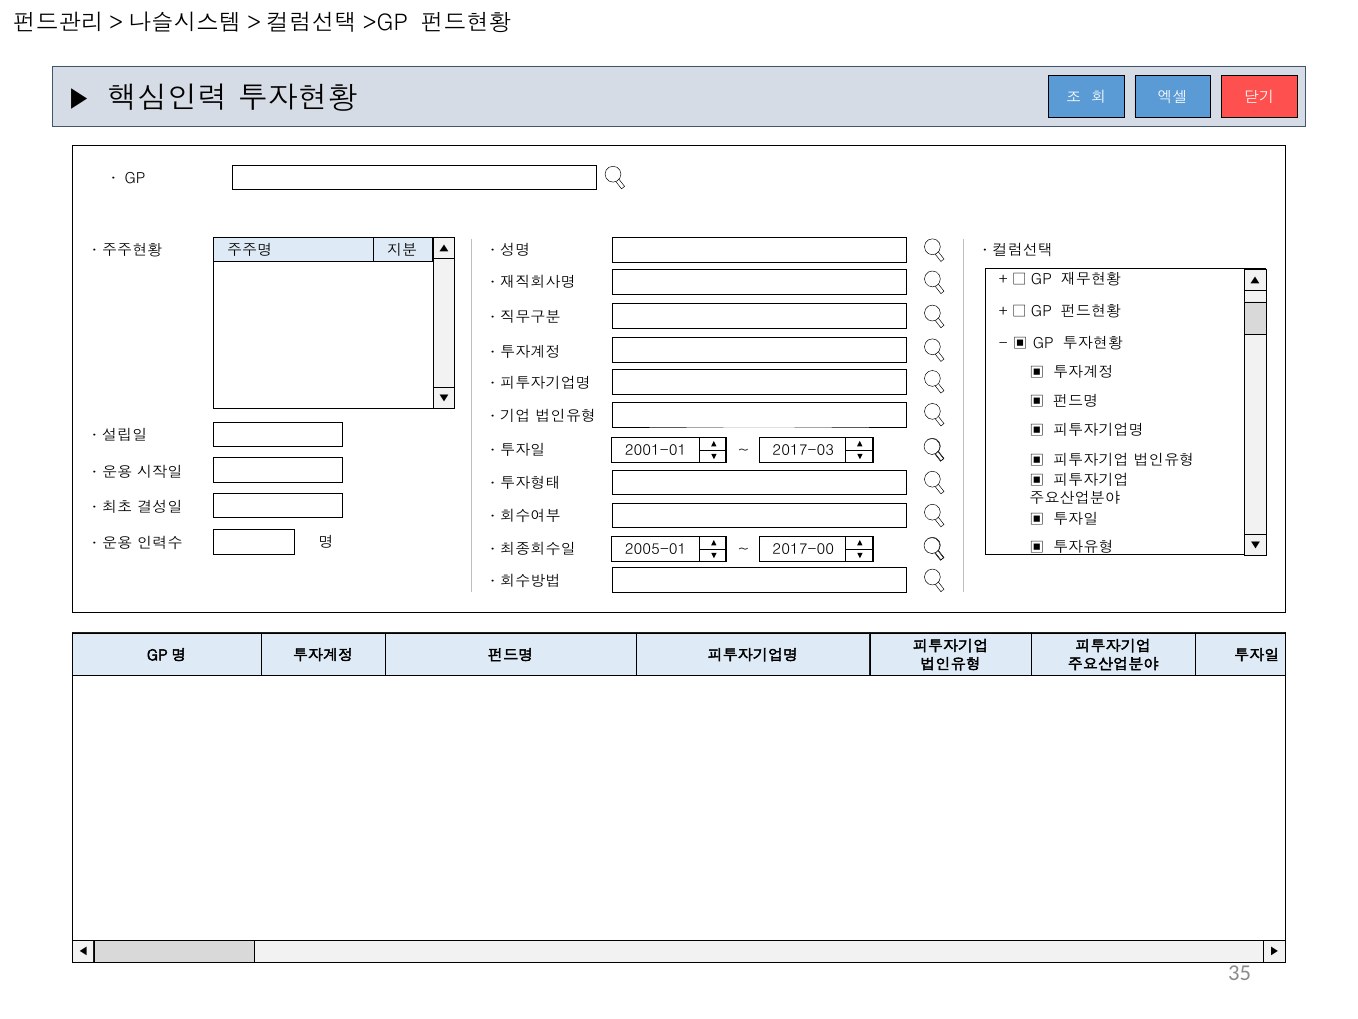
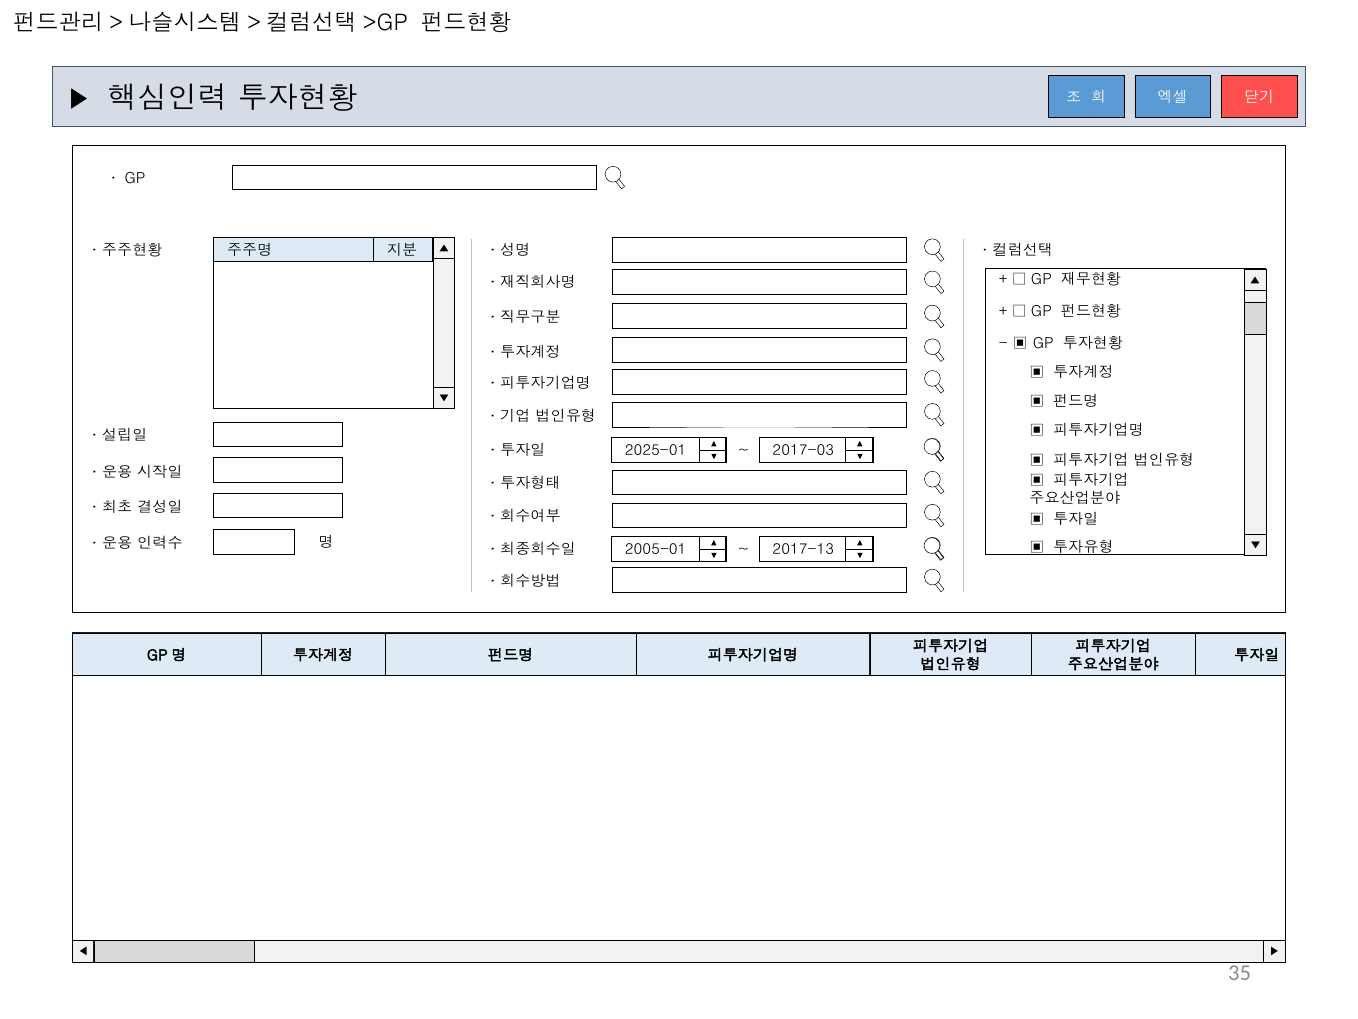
2001-01: 2001-01 -> 2025-01
2017-00: 2017-00 -> 2017-13
